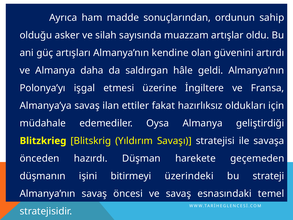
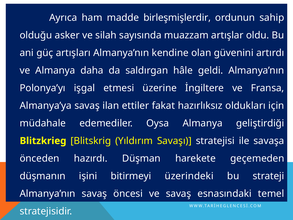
sonuçlarından: sonuçlarından -> birleşmişlerdir
